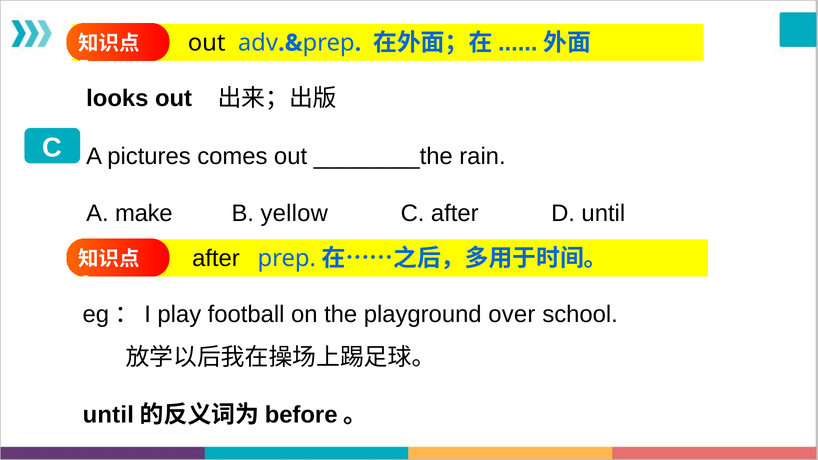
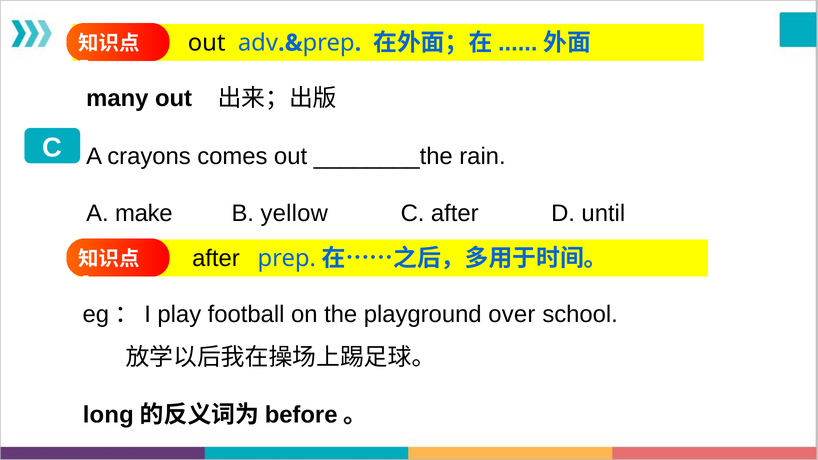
looks: looks -> many
pictures: pictures -> crayons
until at (108, 415): until -> long
